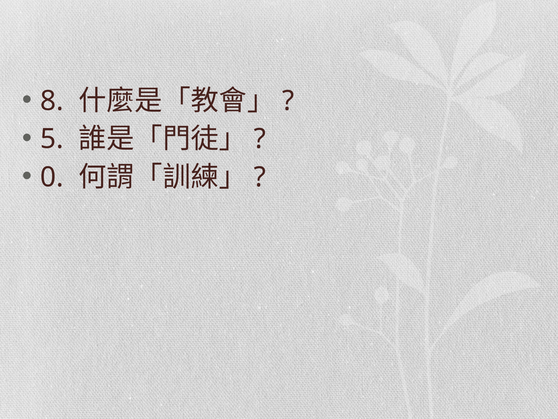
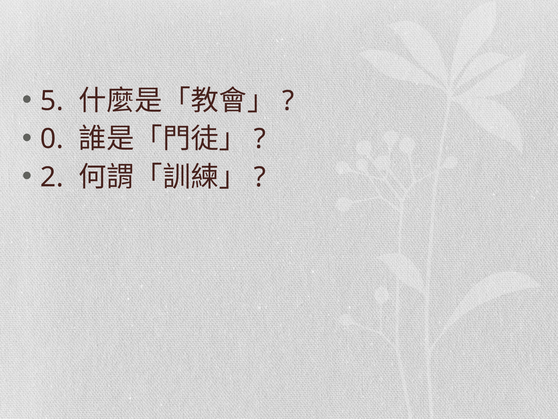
8: 8 -> 5
5: 5 -> 0
0: 0 -> 2
